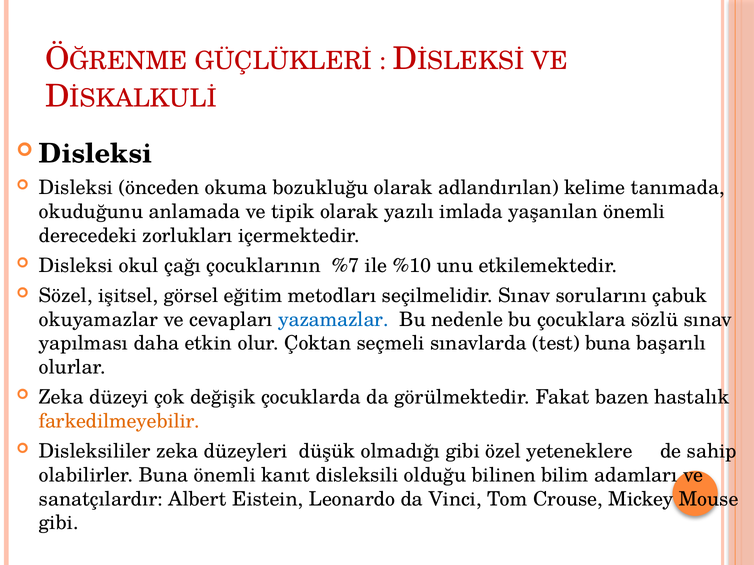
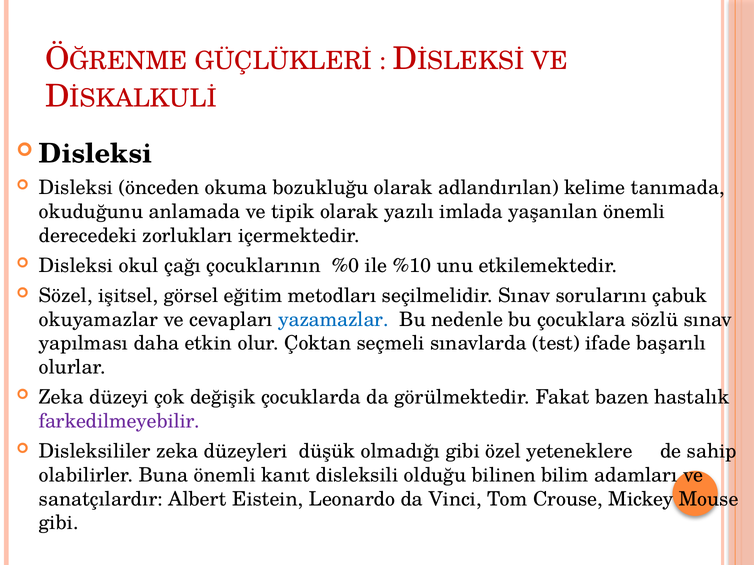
%7: %7 -> %0
test buna: buna -> ifade
farkedilmeyebilir colour: orange -> purple
